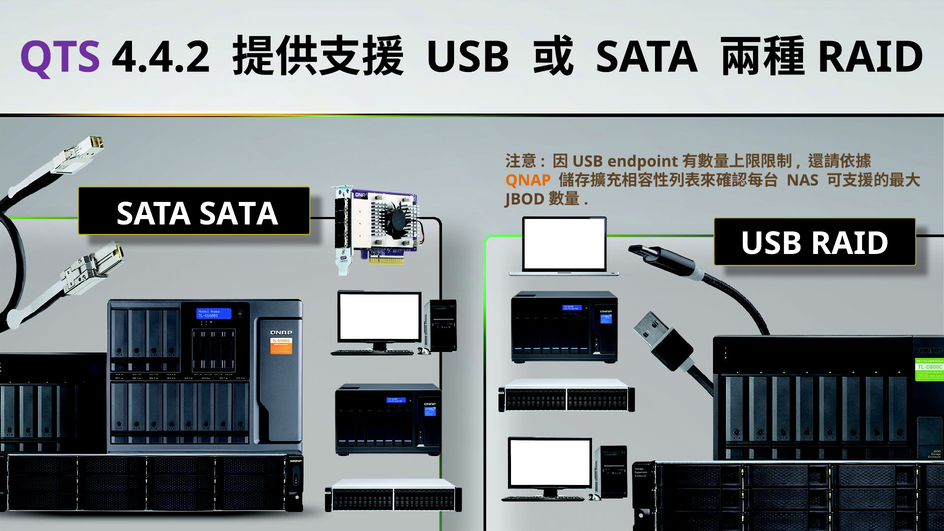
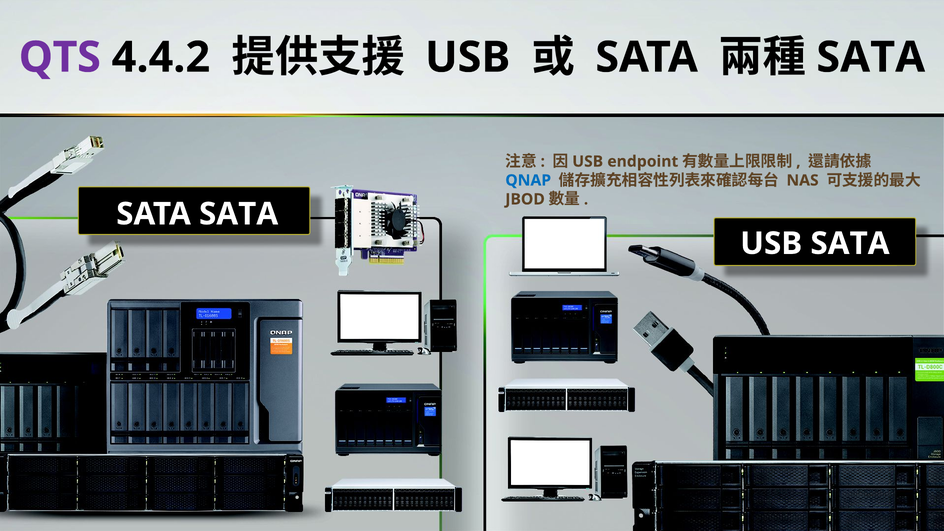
RAID at (871, 57): RAID -> SATA
QNAP colour: orange -> blue
USB RAID: RAID -> SATA
